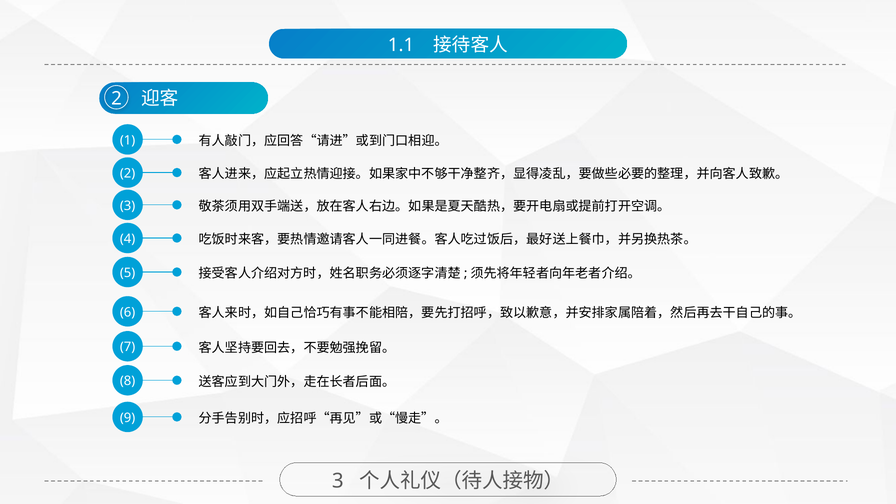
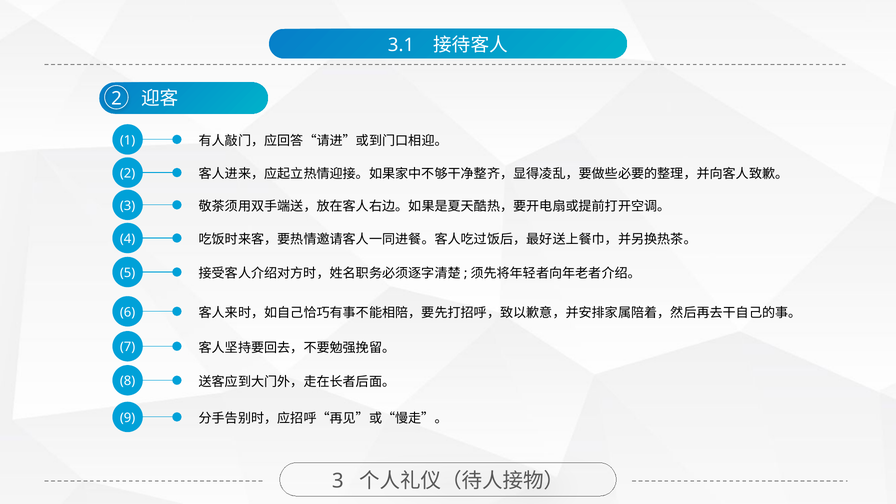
1.1: 1.1 -> 3.1
